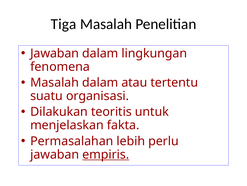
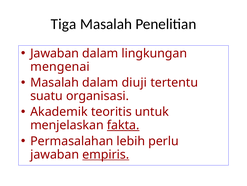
fenomena: fenomena -> mengenai
atau: atau -> diuji
Dilakukan: Dilakukan -> Akademik
fakta underline: none -> present
